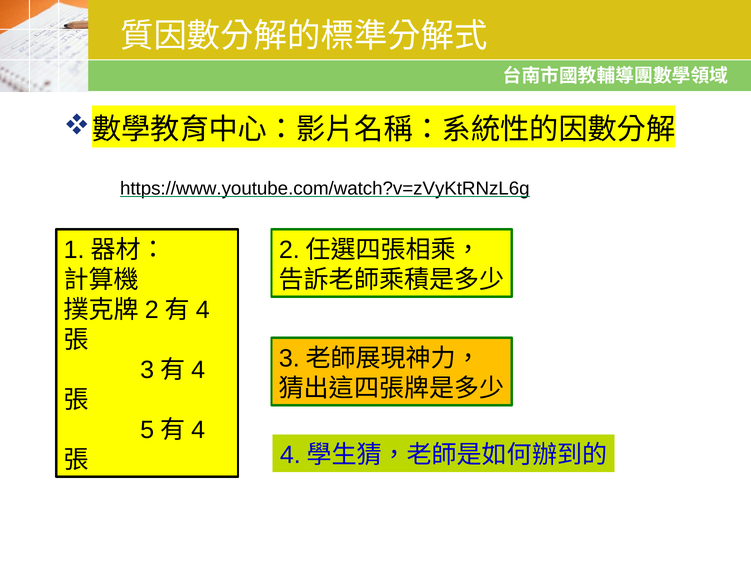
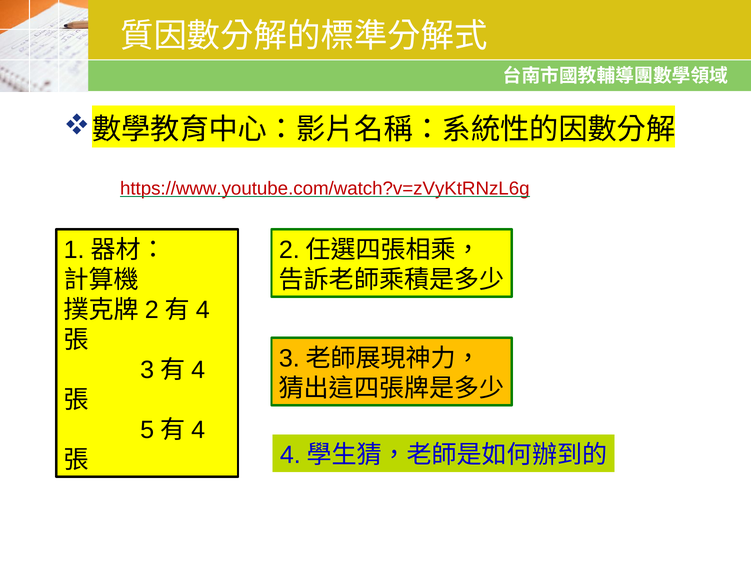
https://www.youtube.com/watch?v=zVyKtRNzL6g colour: black -> red
